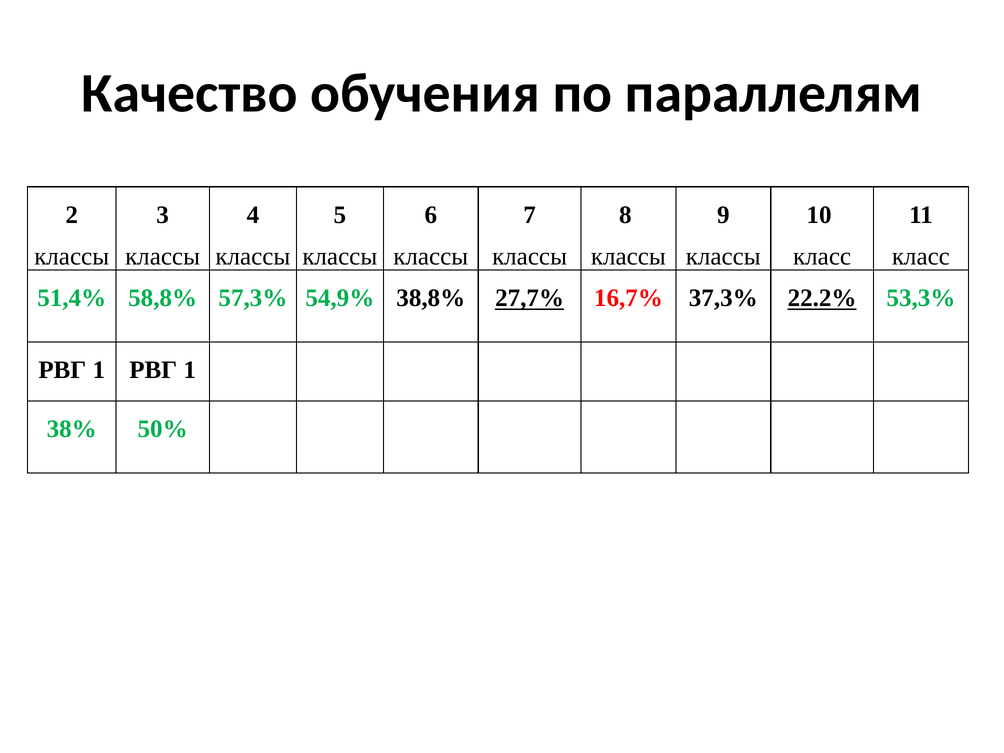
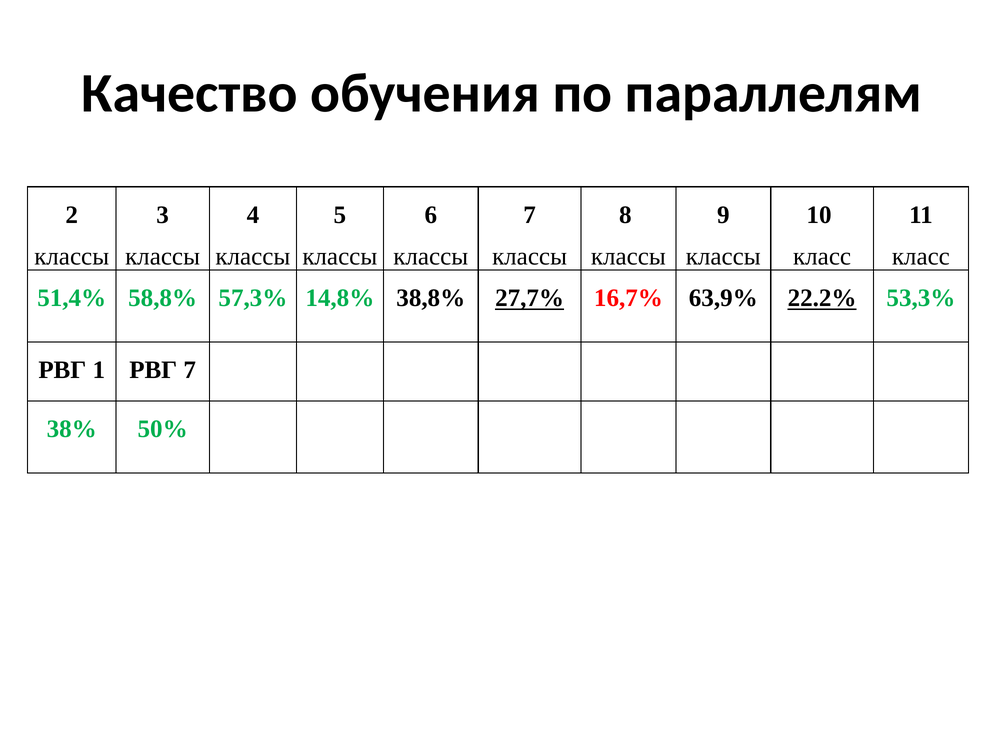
54,9%: 54,9% -> 14,8%
37,3%: 37,3% -> 63,9%
1 РВГ 1: 1 -> 7
